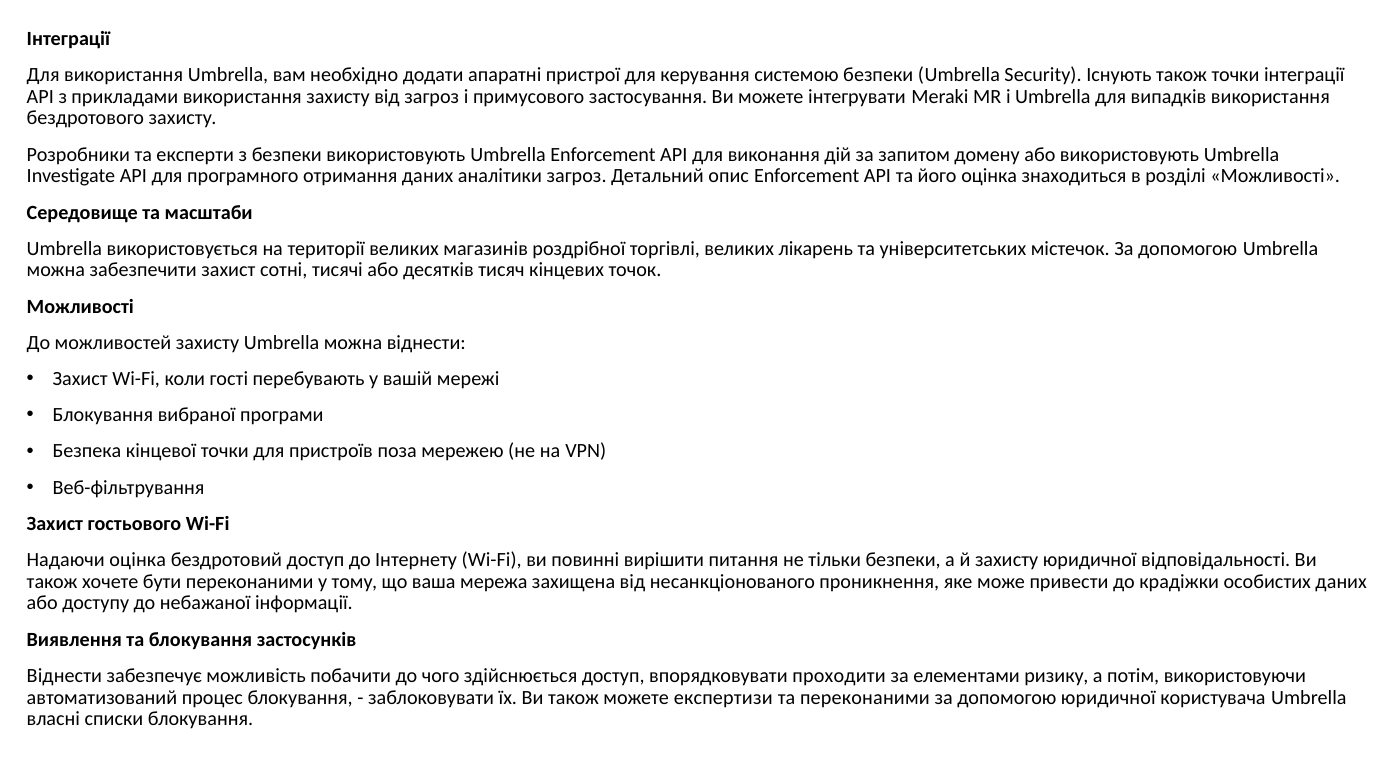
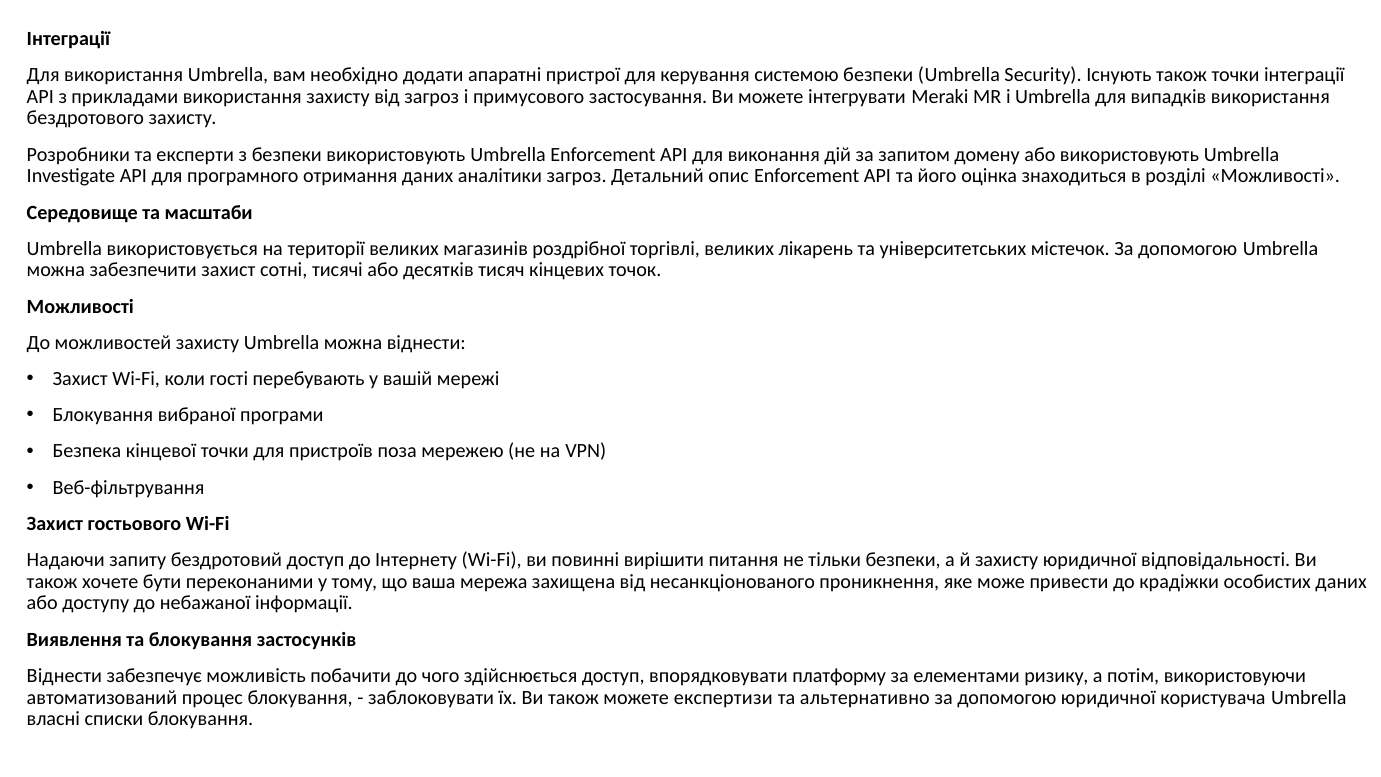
Надаючи оцінка: оцінка -> запиту
проходити: проходити -> платформу
та переконаними: переконаними -> альтернативно
